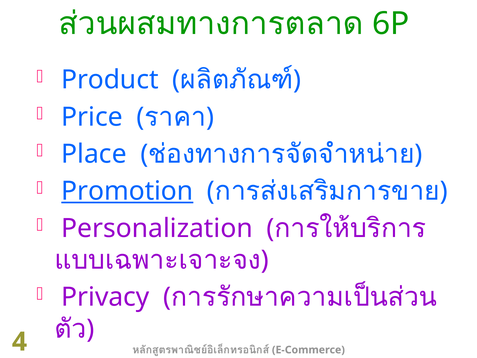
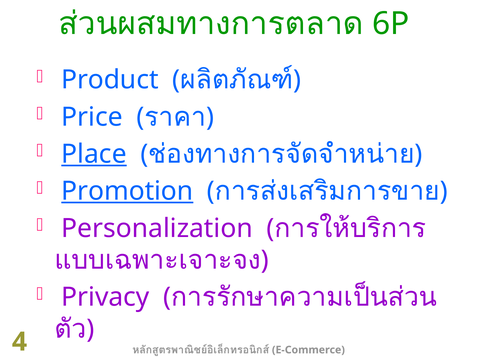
Place underline: none -> present
